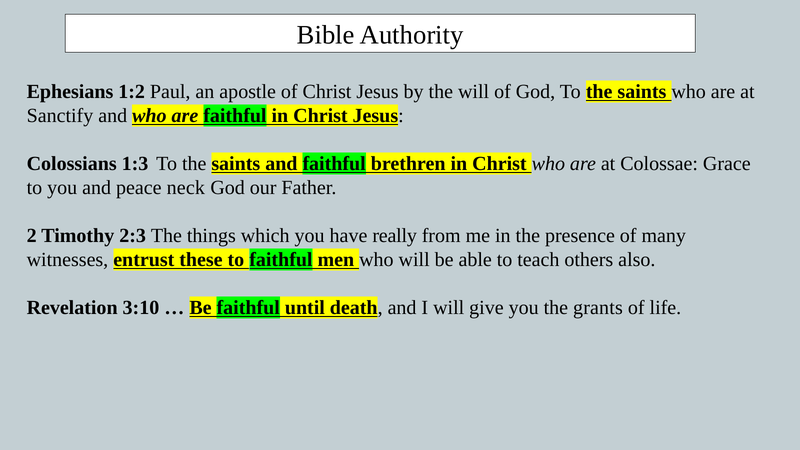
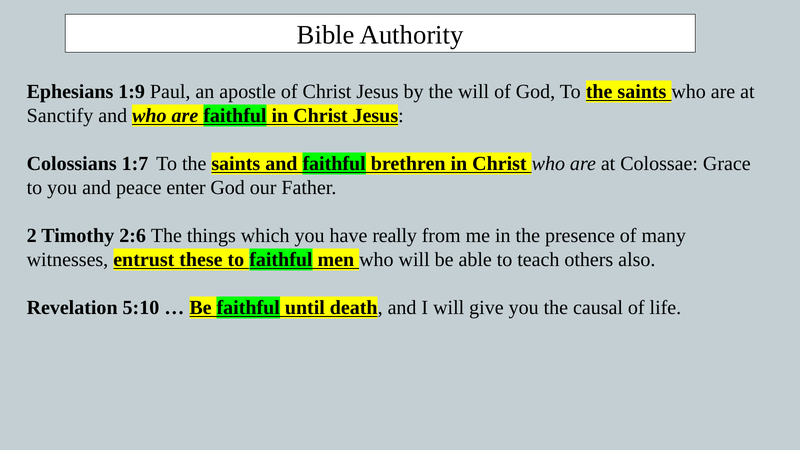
1:2: 1:2 -> 1:9
1:3: 1:3 -> 1:7
neck: neck -> enter
2:3: 2:3 -> 2:6
3:10: 3:10 -> 5:10
grants: grants -> causal
